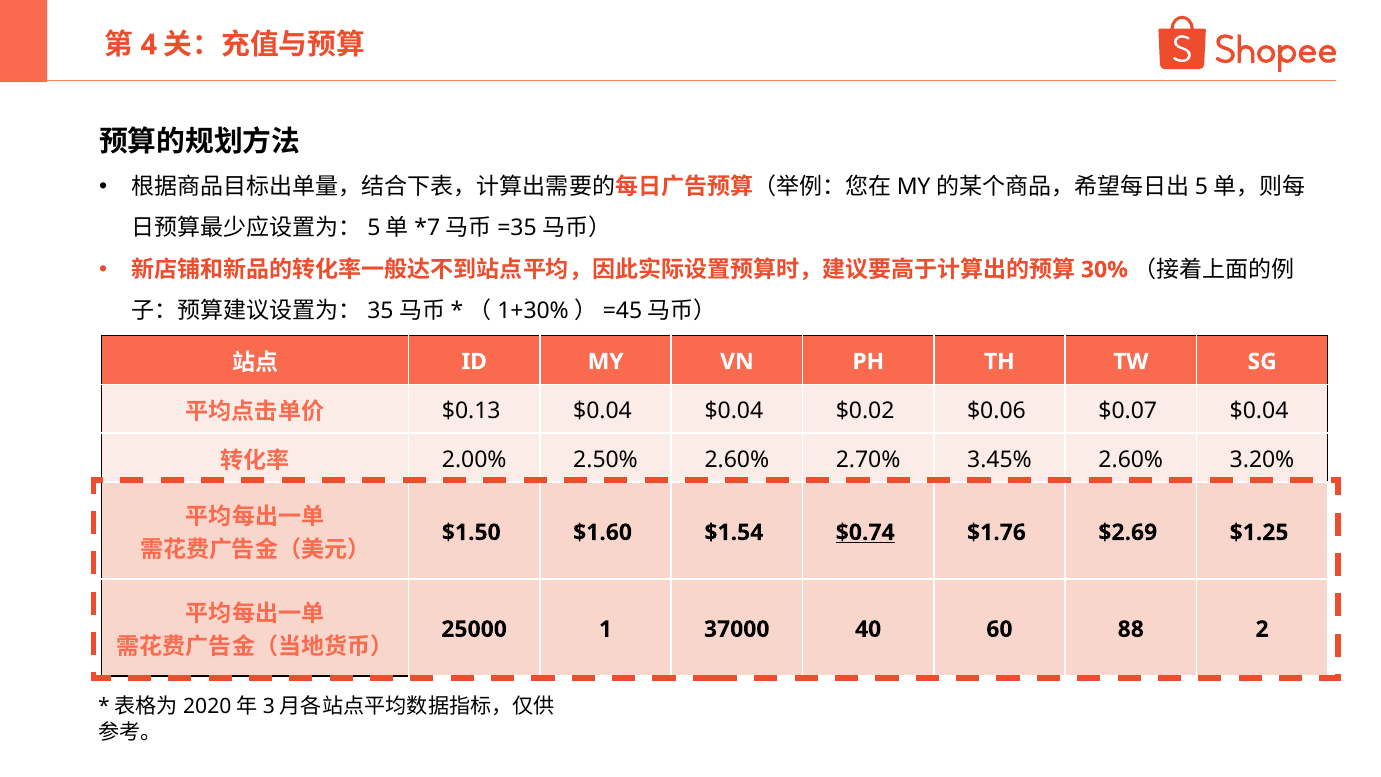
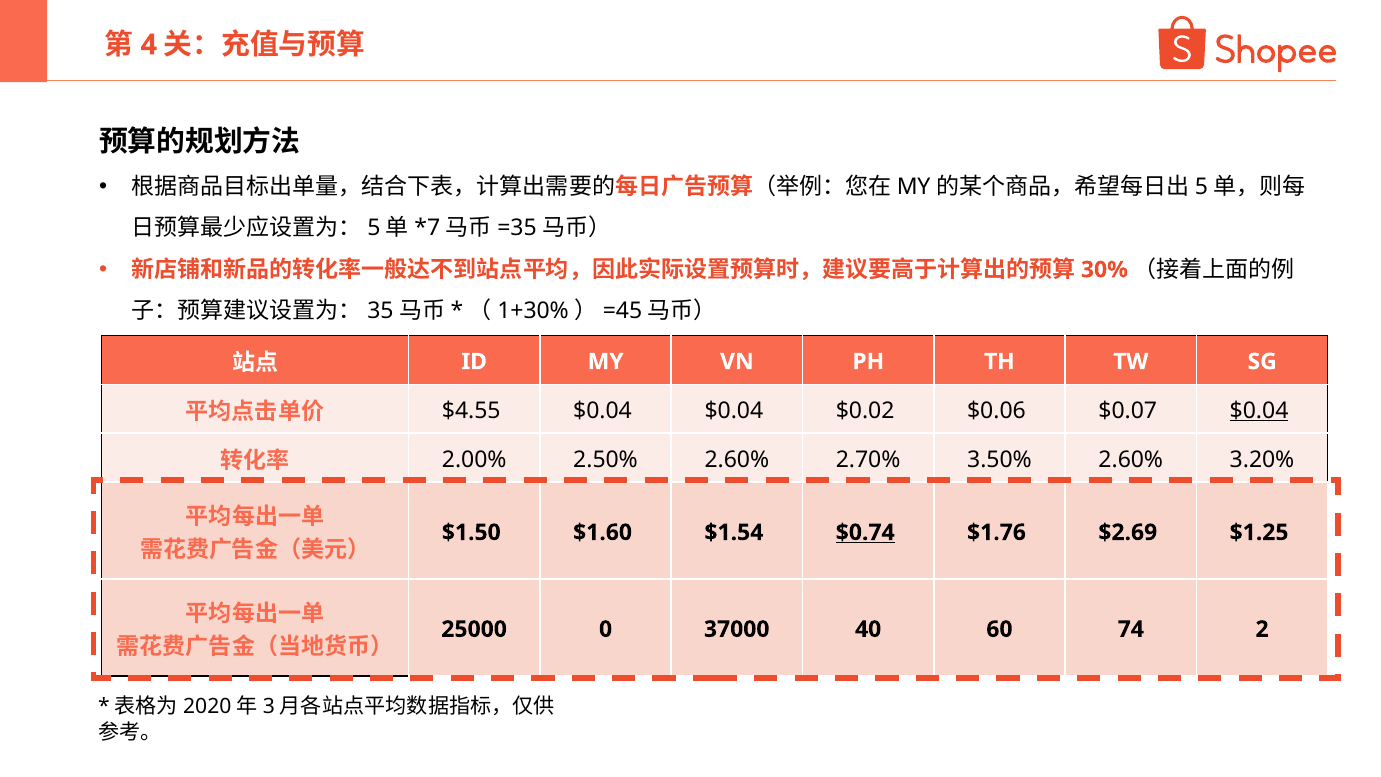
$0.13: $0.13 -> $4.55
$0.04 at (1259, 410) underline: none -> present
3.45%: 3.45% -> 3.50%
1: 1 -> 0
88: 88 -> 74
